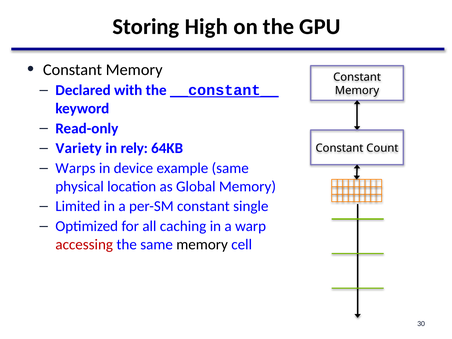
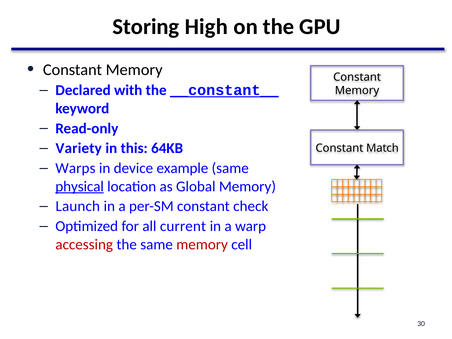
rely: rely -> this
Count: Count -> Match
physical underline: none -> present
Limited: Limited -> Launch
single: single -> check
caching: caching -> current
memory at (202, 244) colour: black -> red
